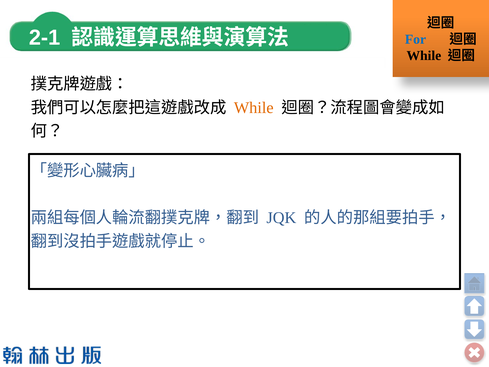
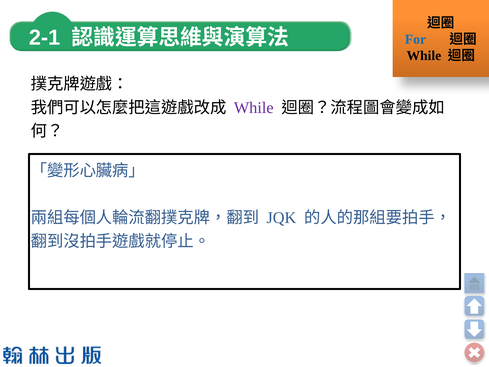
While at (254, 108) colour: orange -> purple
